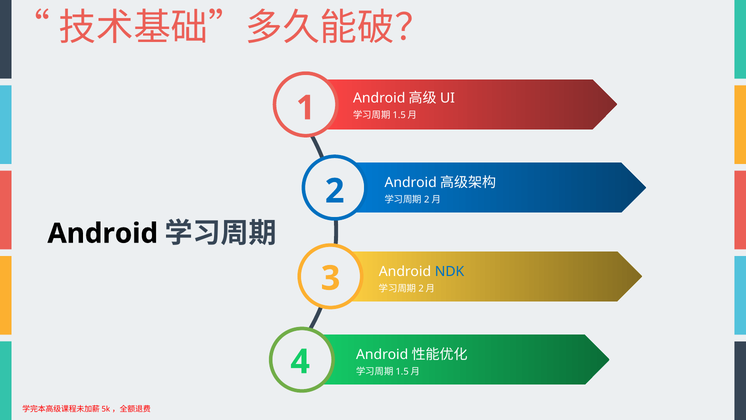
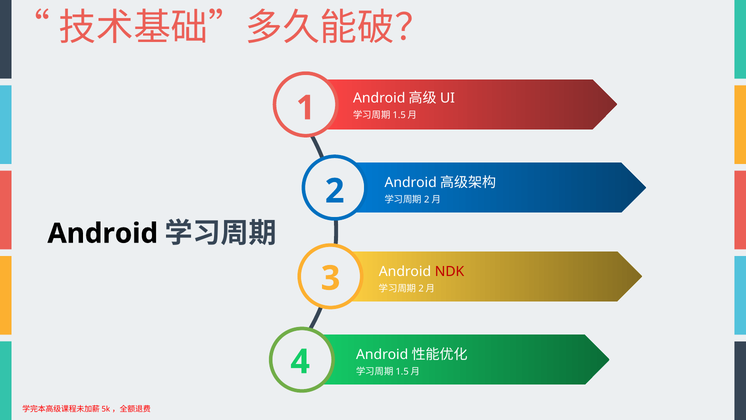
NDK colour: blue -> red
